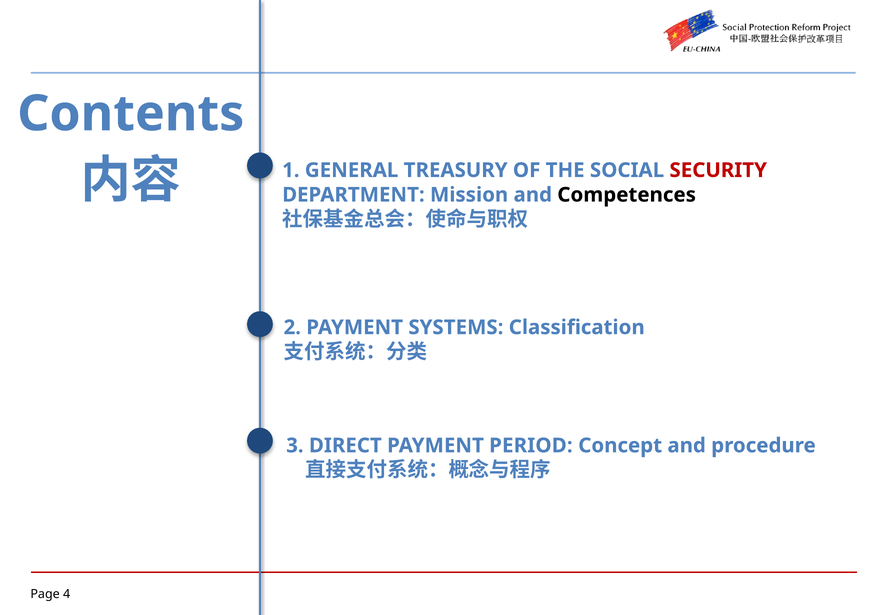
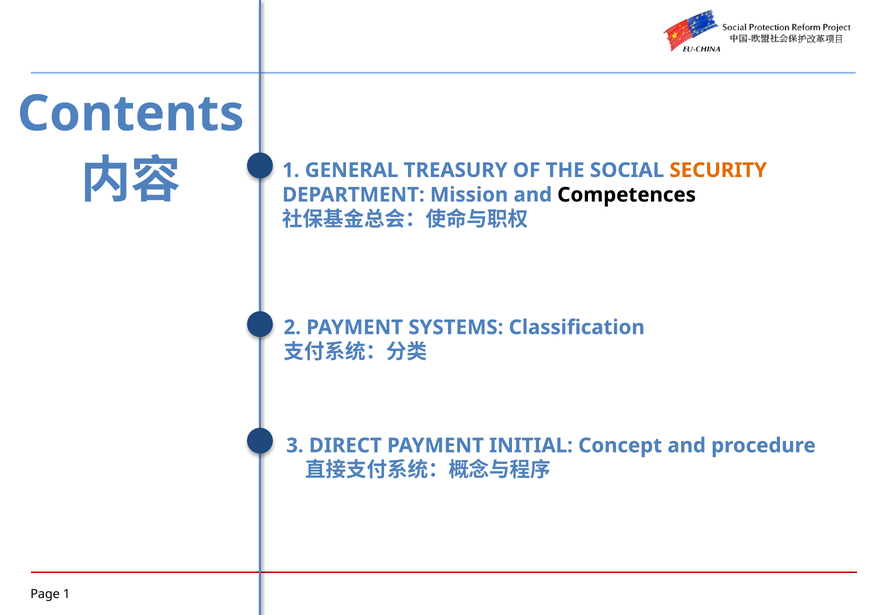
SECURITY colour: red -> orange
PERIOD: PERIOD -> INITIAL
4 at (67, 594): 4 -> 1
